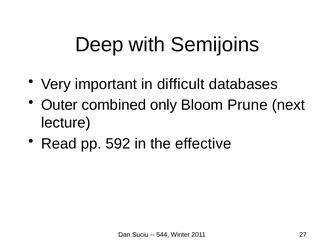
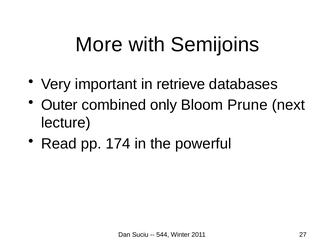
Deep: Deep -> More
difficult: difficult -> retrieve
592: 592 -> 174
effective: effective -> powerful
